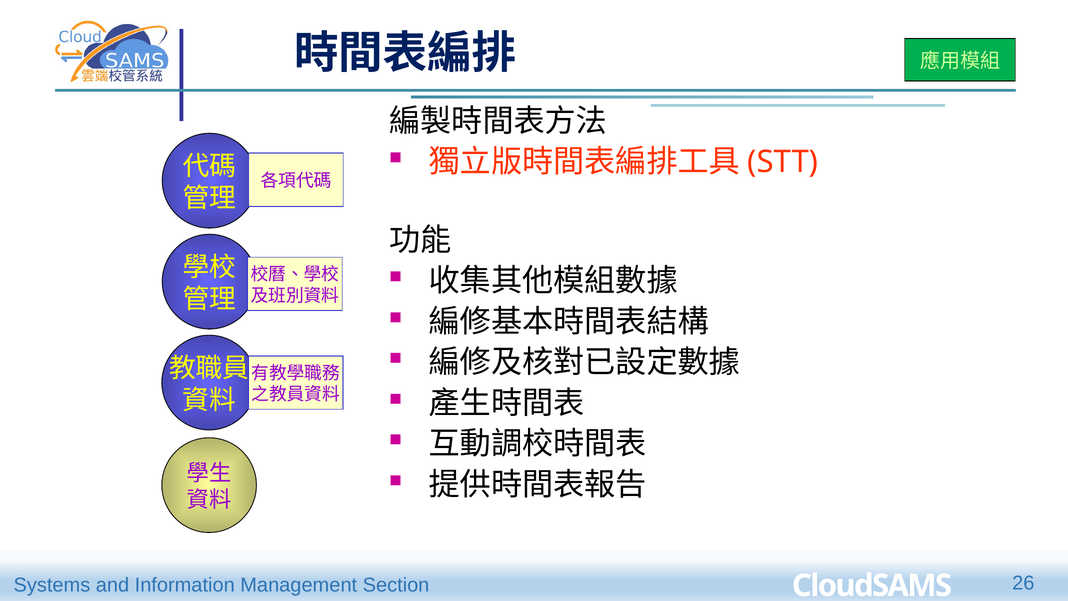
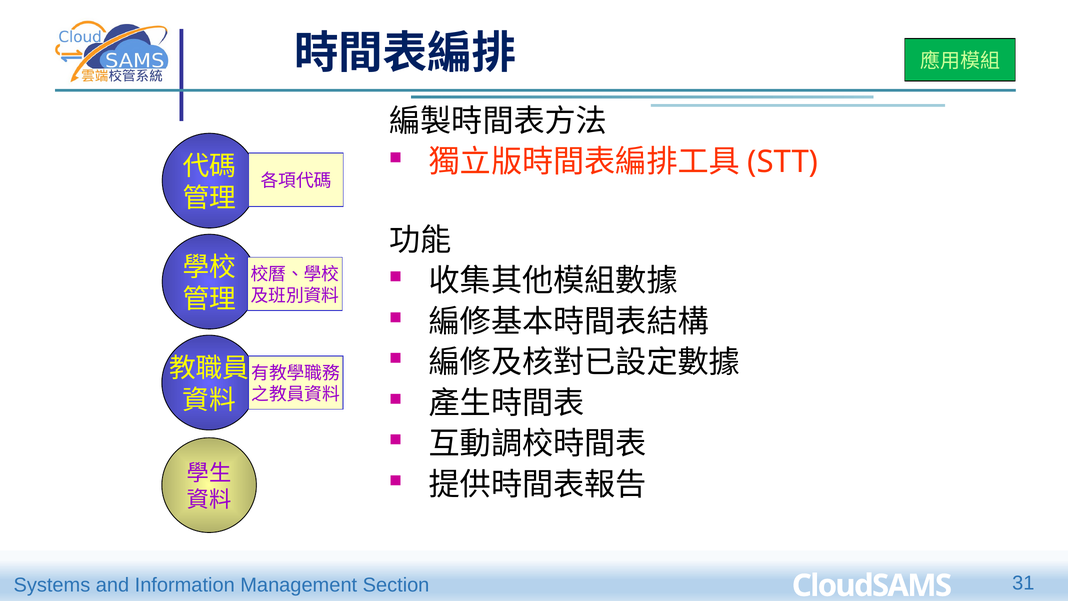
26: 26 -> 31
